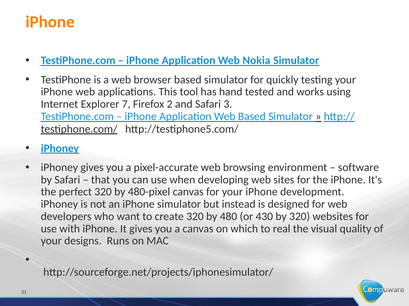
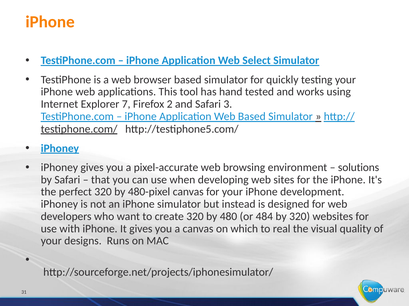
Nokia: Nokia -> Select
software: software -> solutions
430: 430 -> 484
